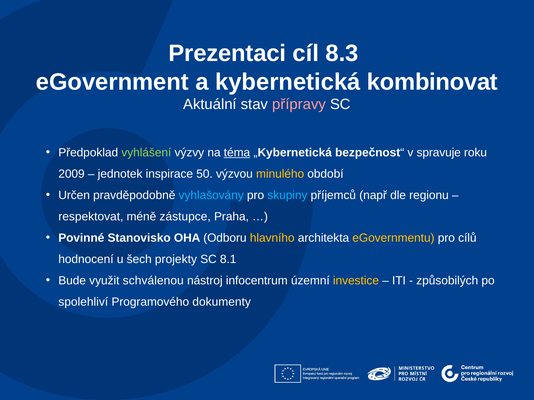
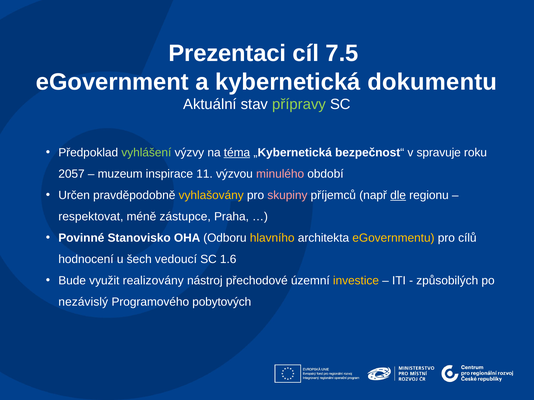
8.3: 8.3 -> 7.5
kombinovat: kombinovat -> dokumentu
přípravy colour: pink -> light green
2009: 2009 -> 2057
jednotek: jednotek -> muzeum
50: 50 -> 11
minulého colour: yellow -> pink
vyhlašovány colour: light blue -> yellow
skupiny colour: light blue -> pink
dle underline: none -> present
projekty: projekty -> vedoucí
8.1: 8.1 -> 1.6
schválenou: schválenou -> realizovány
infocentrum: infocentrum -> přechodové
spolehliví: spolehliví -> nezávislý
dokumenty: dokumenty -> pobytových
